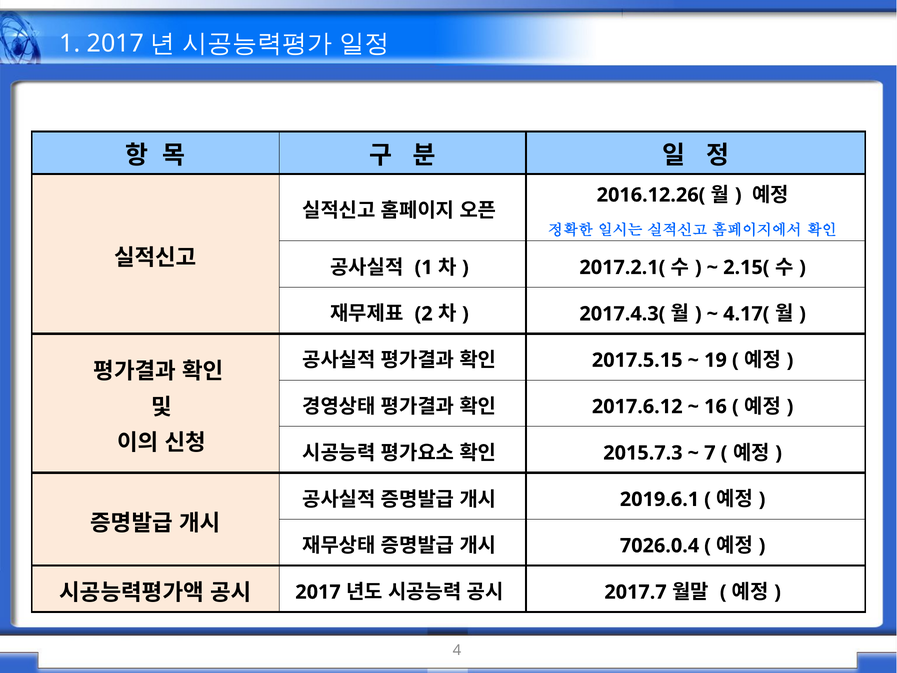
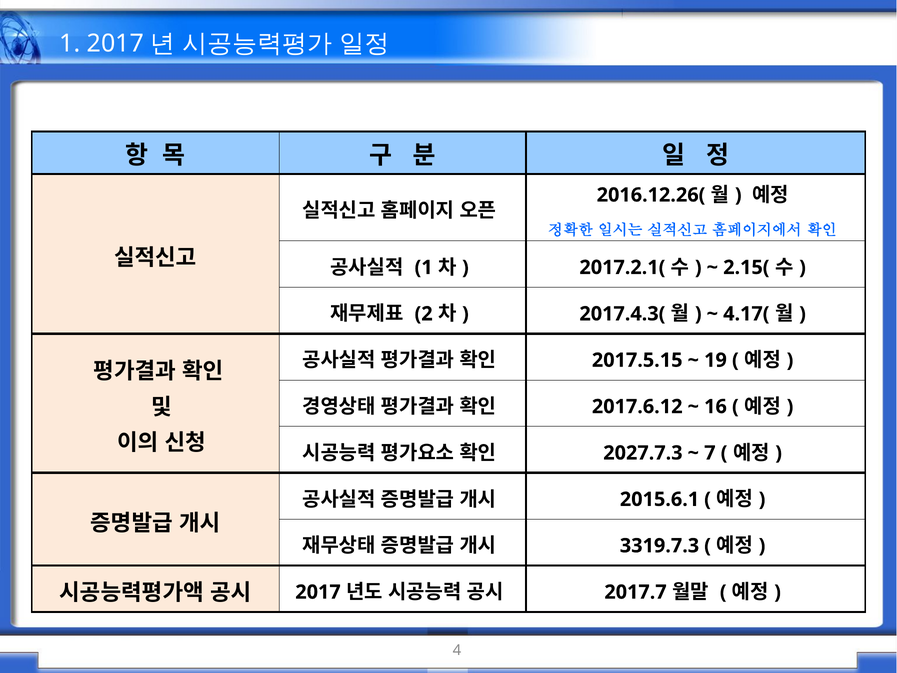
2015.7.3: 2015.7.3 -> 2027.7.3
2019.6.1: 2019.6.1 -> 2015.6.1
7026.0.4: 7026.0.4 -> 3319.7.3
